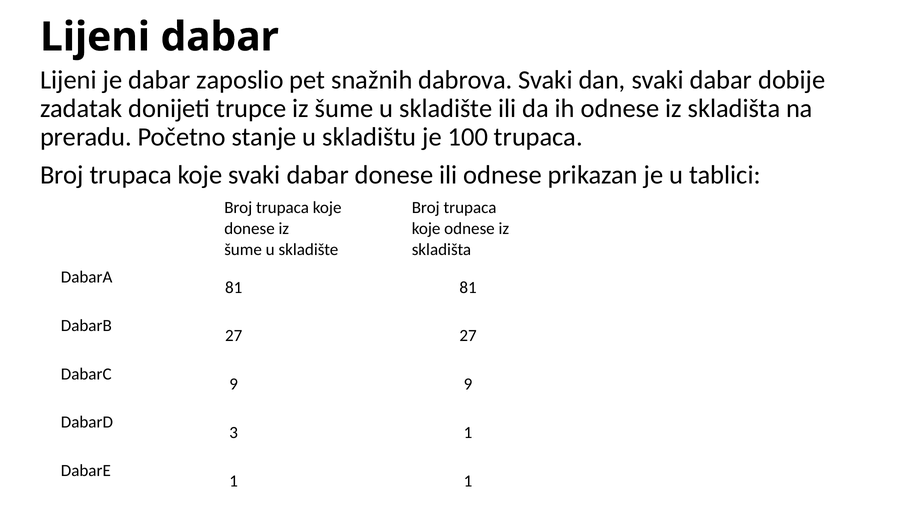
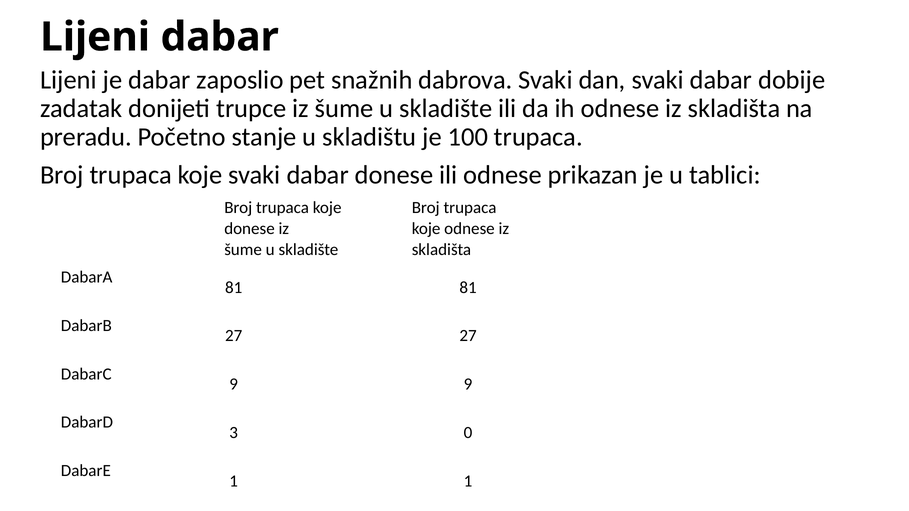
3 1: 1 -> 0
